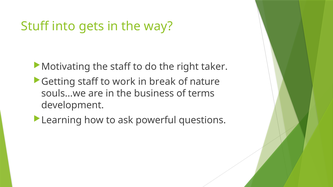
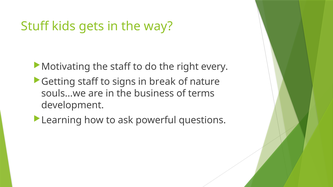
into: into -> kids
taker: taker -> every
work: work -> signs
